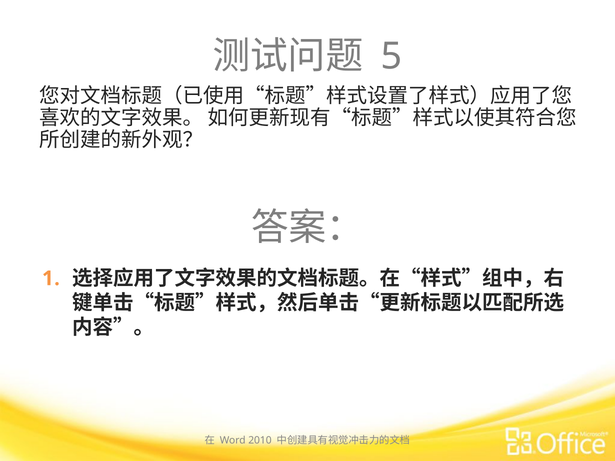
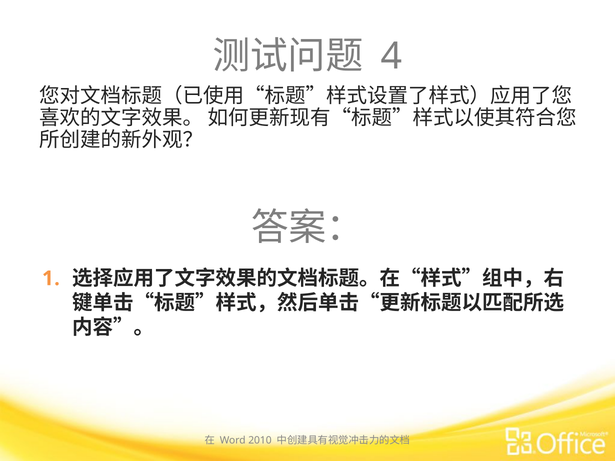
5: 5 -> 4
